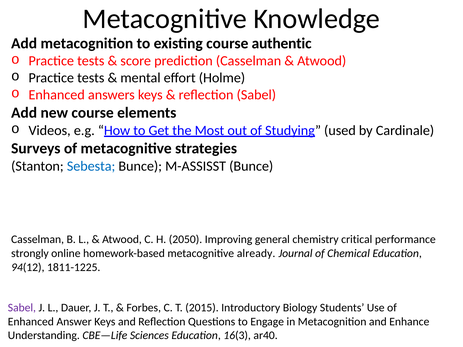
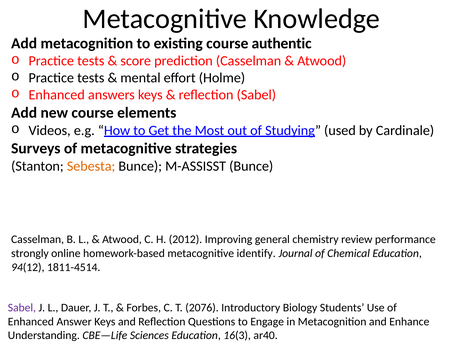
Sebesta colour: blue -> orange
2050: 2050 -> 2012
critical: critical -> review
already: already -> identify
1811-1225: 1811-1225 -> 1811-4514
2015: 2015 -> 2076
